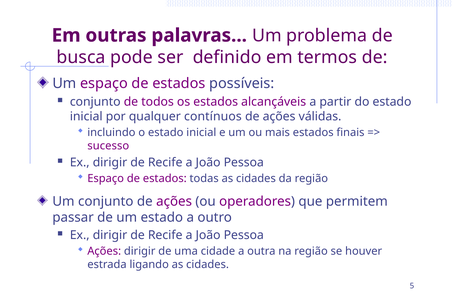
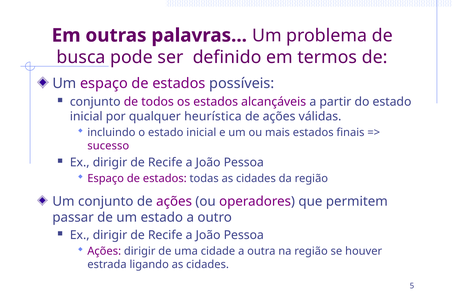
contínuos: contínuos -> heurística
